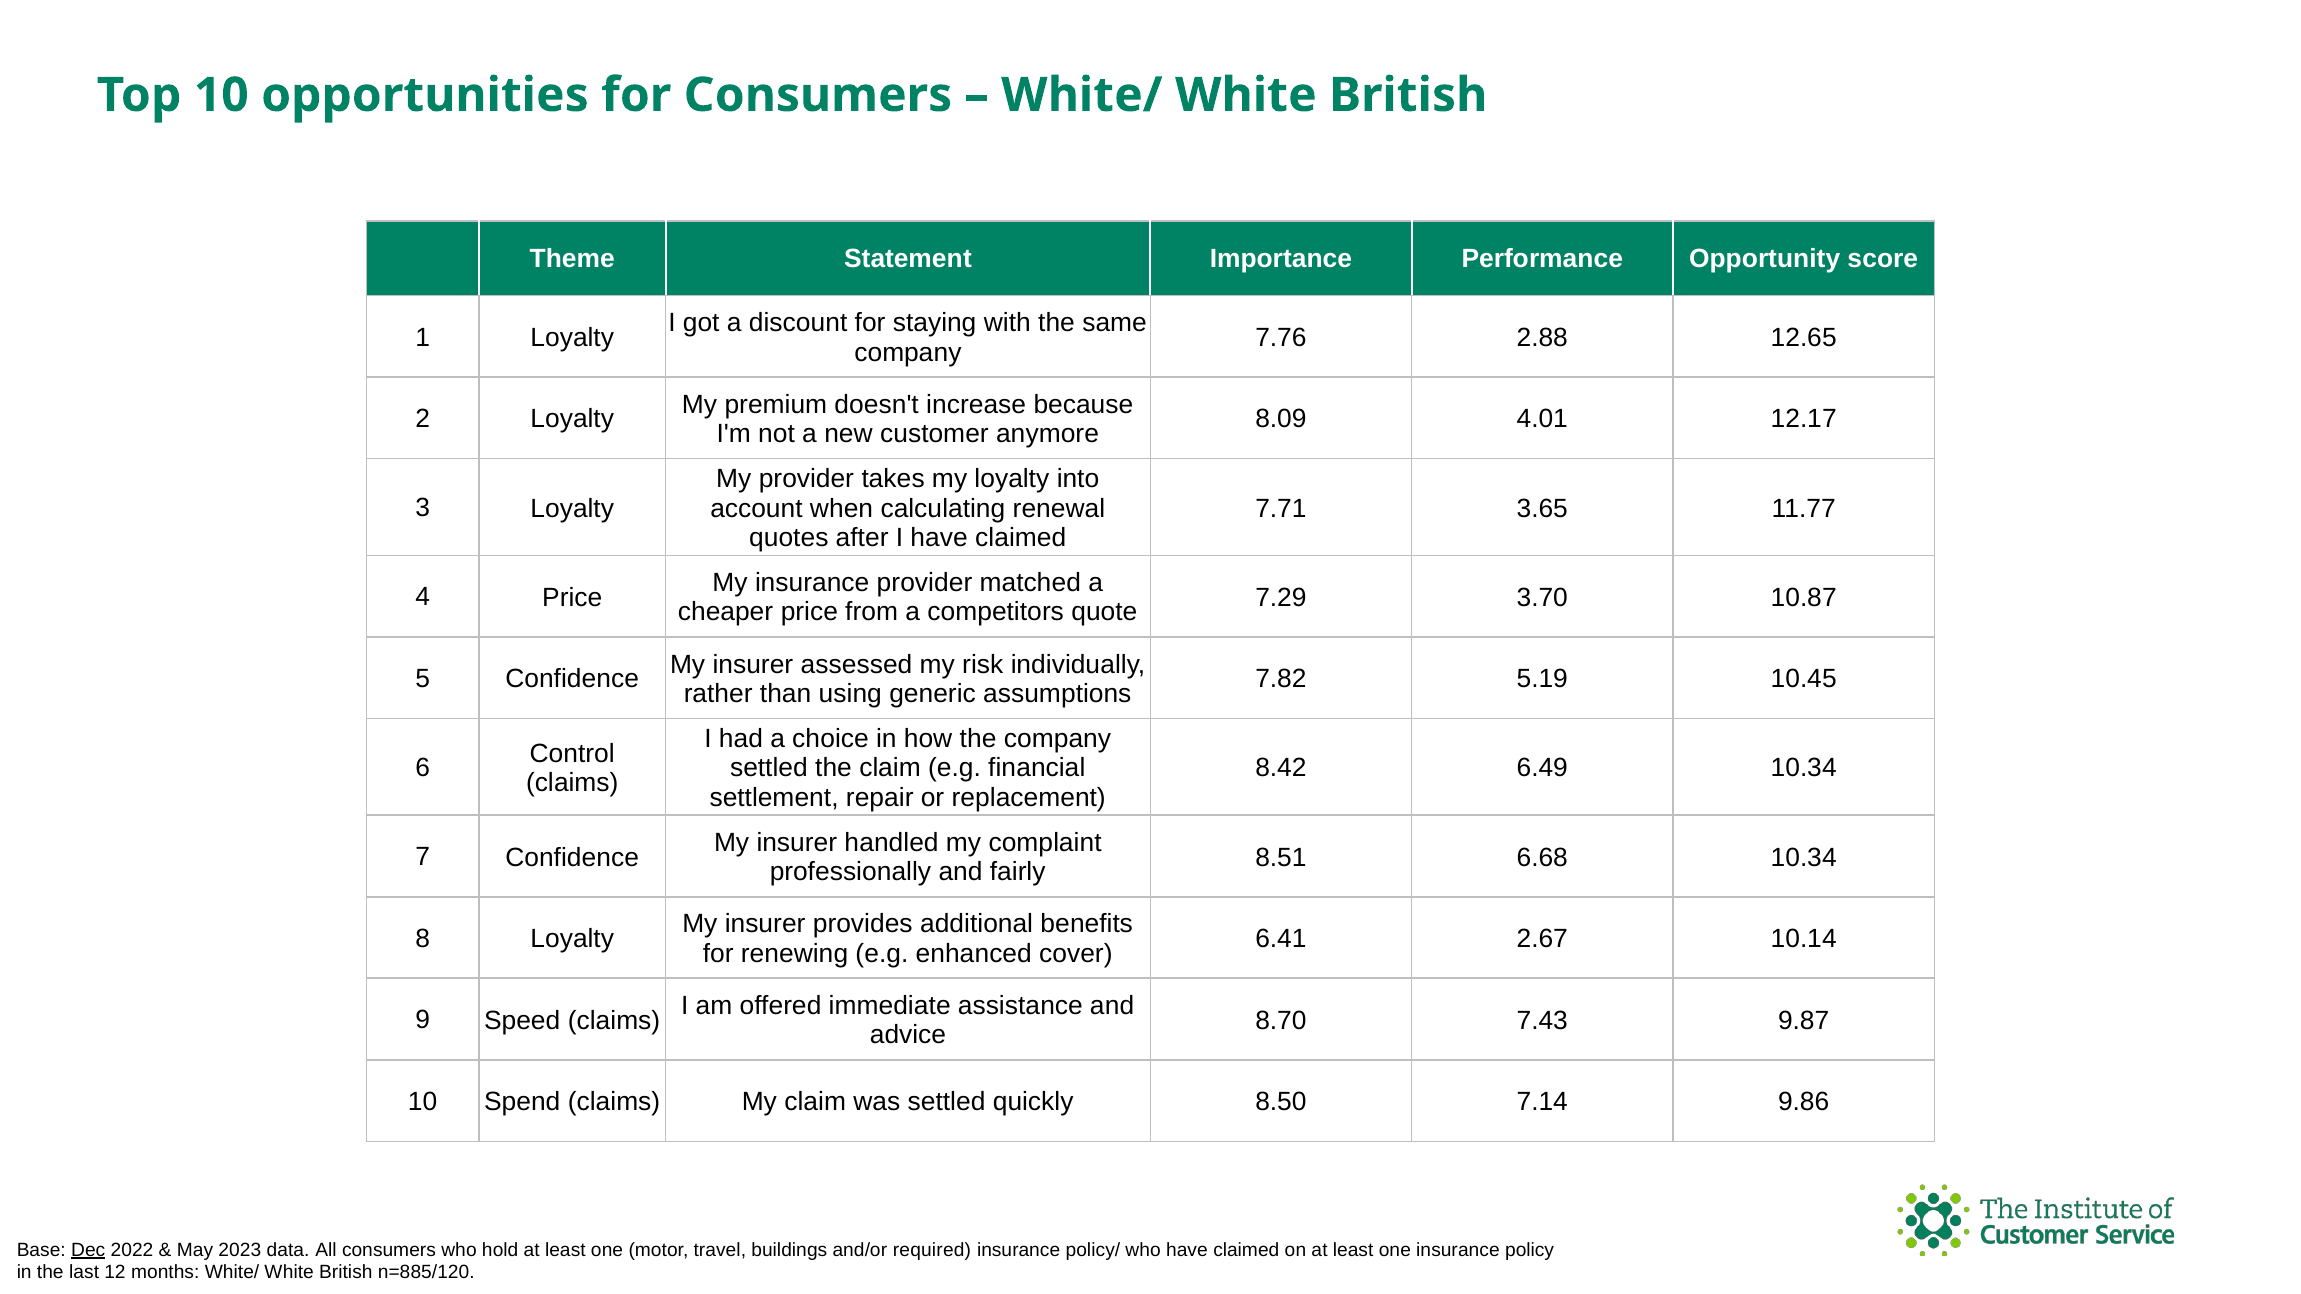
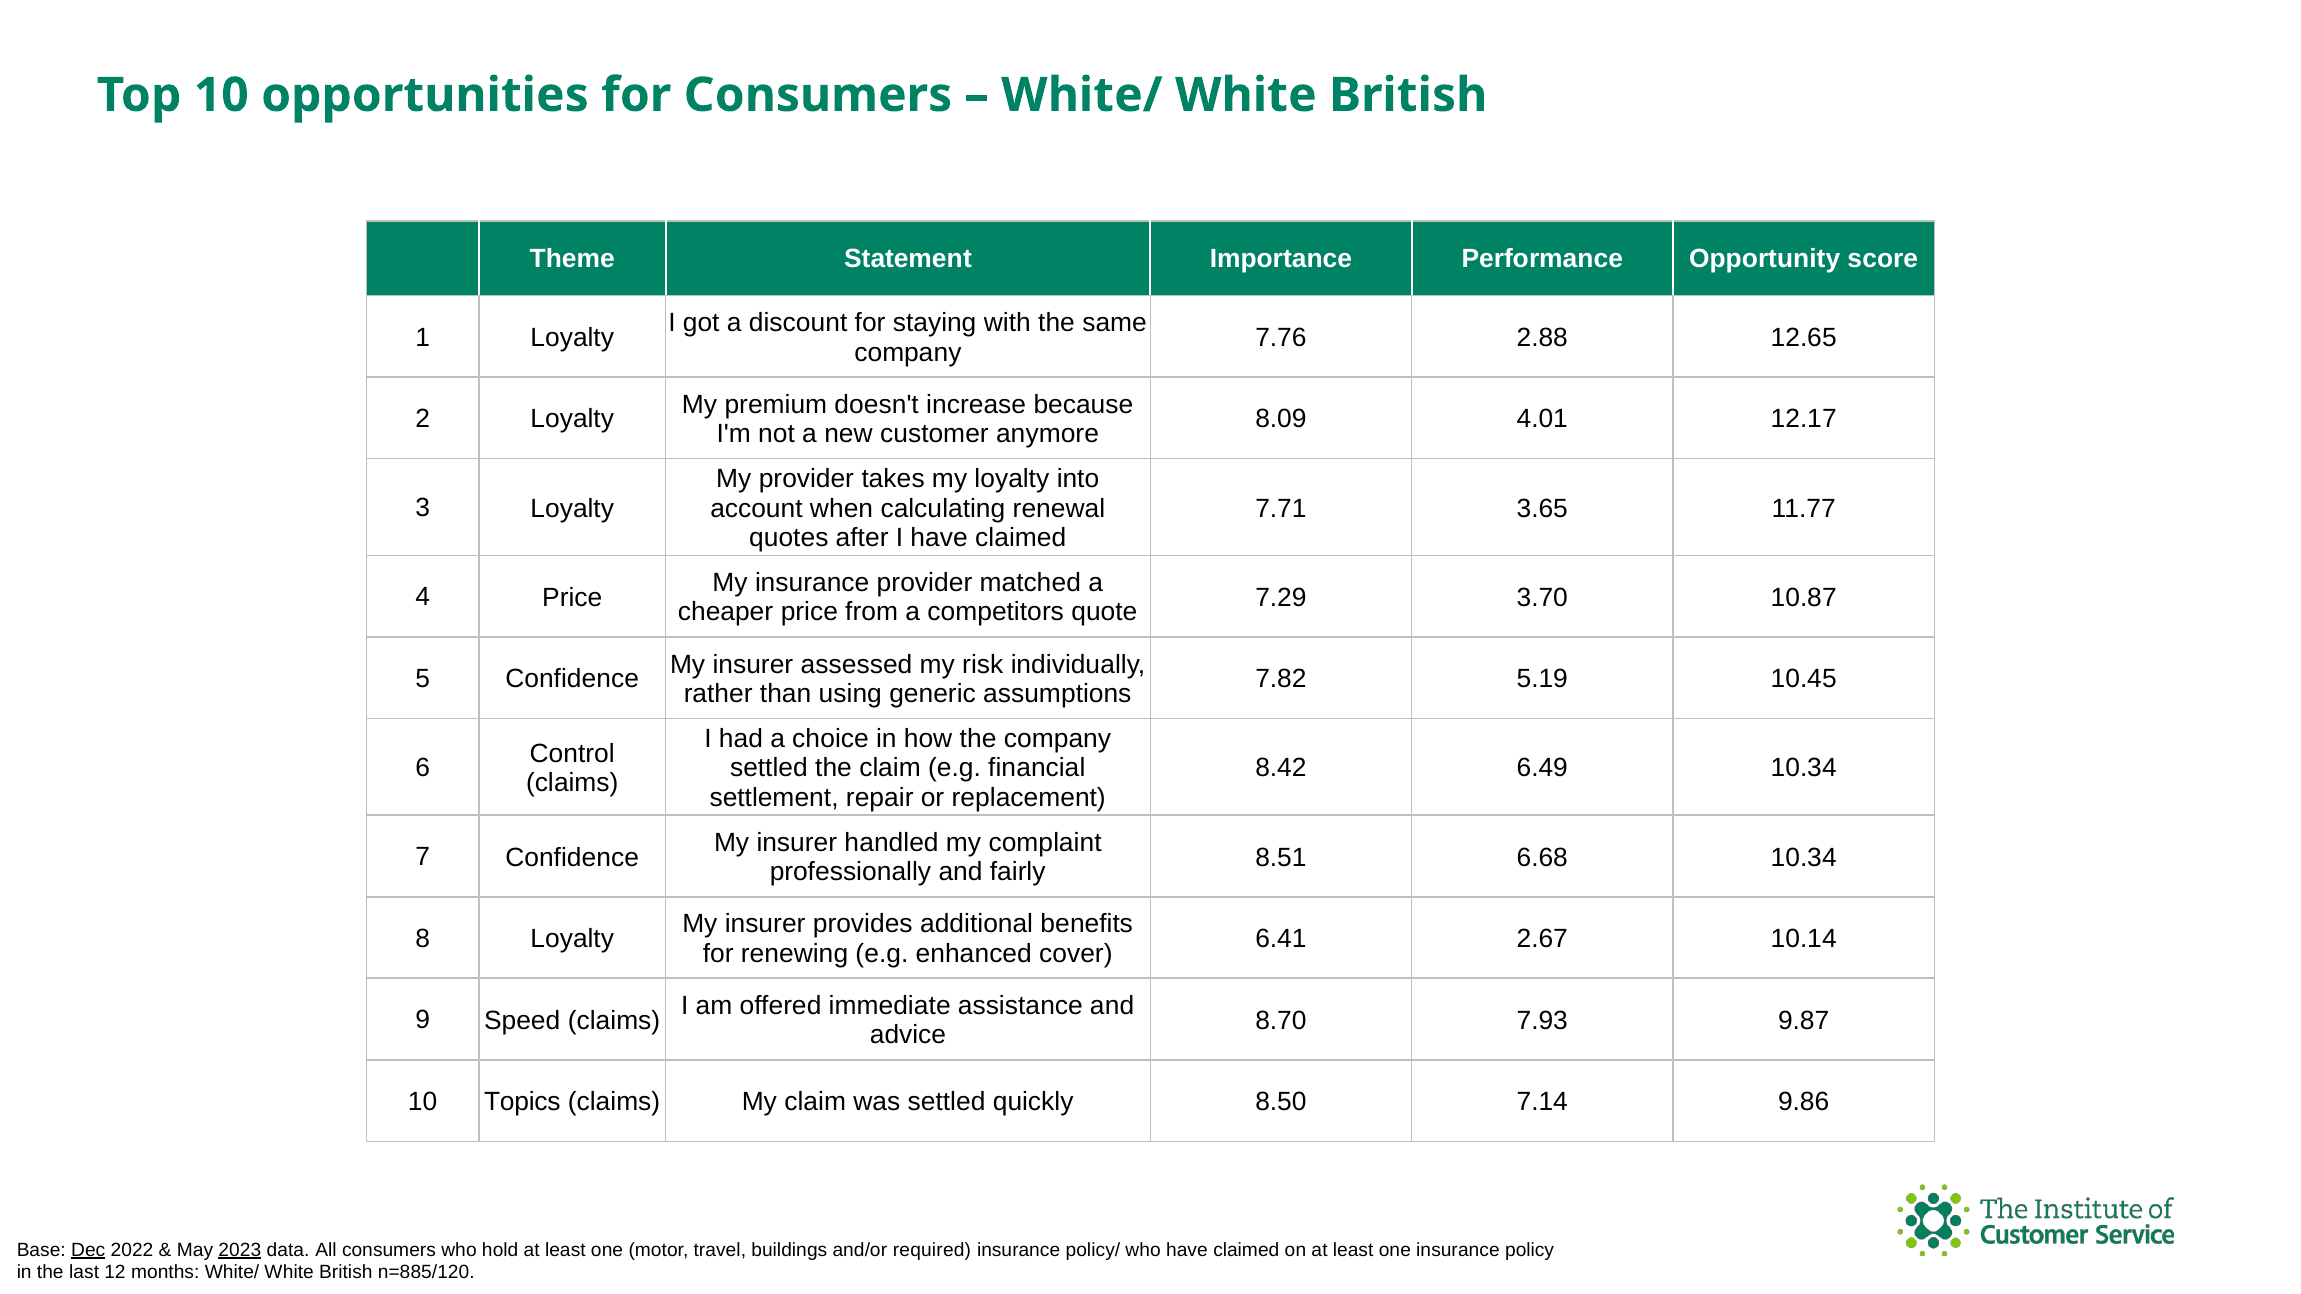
7.43: 7.43 -> 7.93
Spend: Spend -> Topics
2023 underline: none -> present
